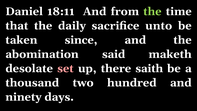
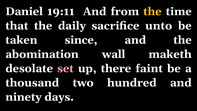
18:11: 18:11 -> 19:11
the at (152, 11) colour: light green -> yellow
said: said -> wall
saith: saith -> faint
